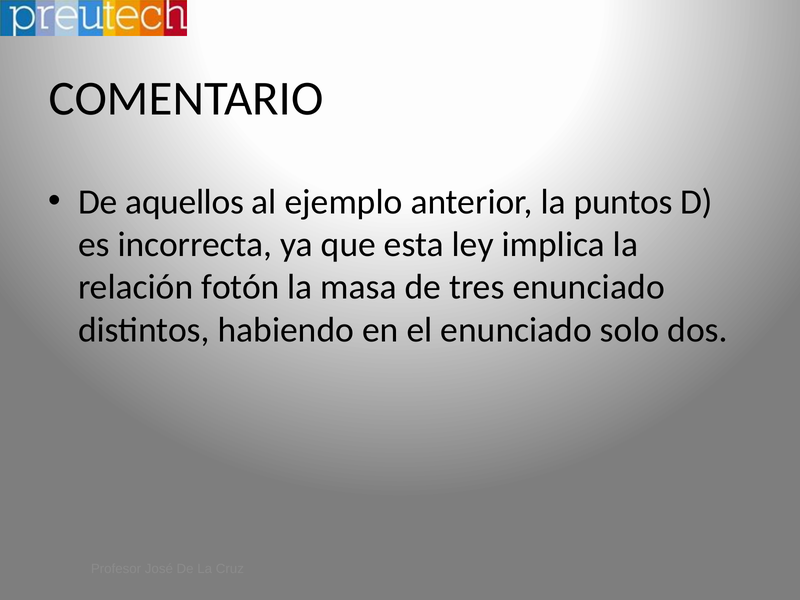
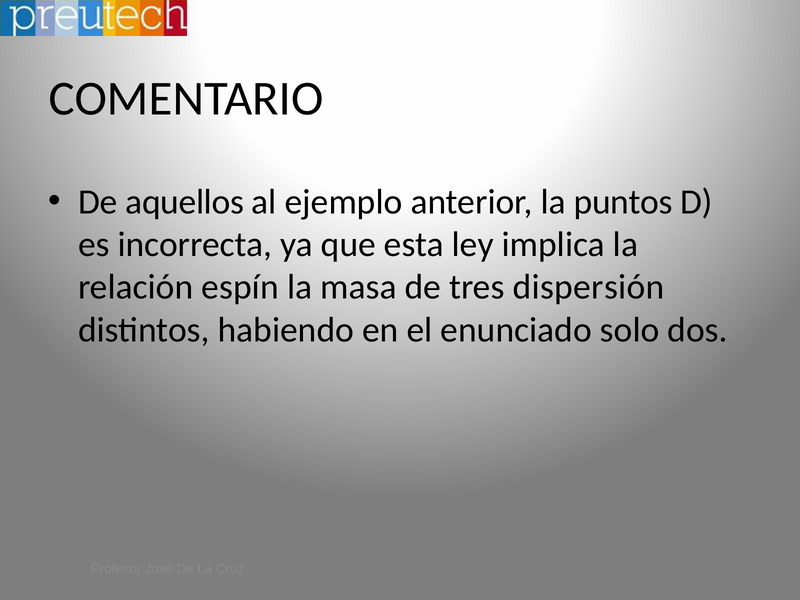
fotón: fotón -> espín
tres enunciado: enunciado -> dispersión
